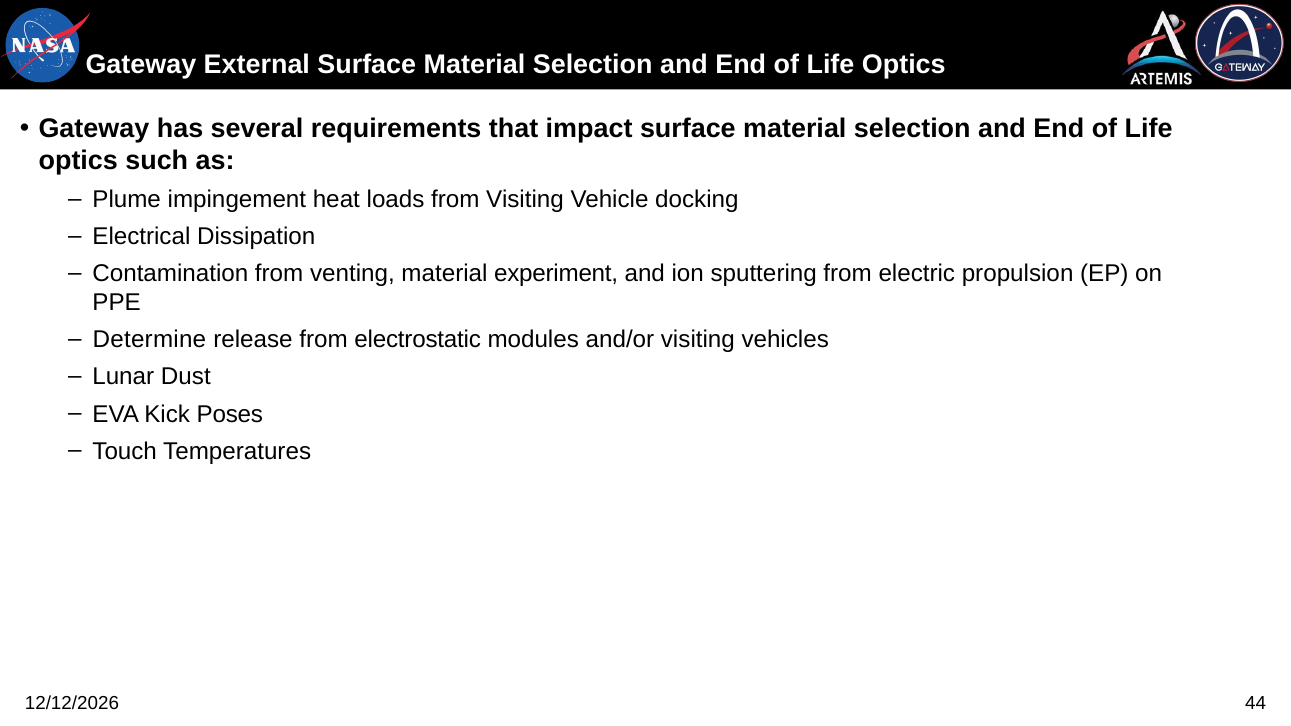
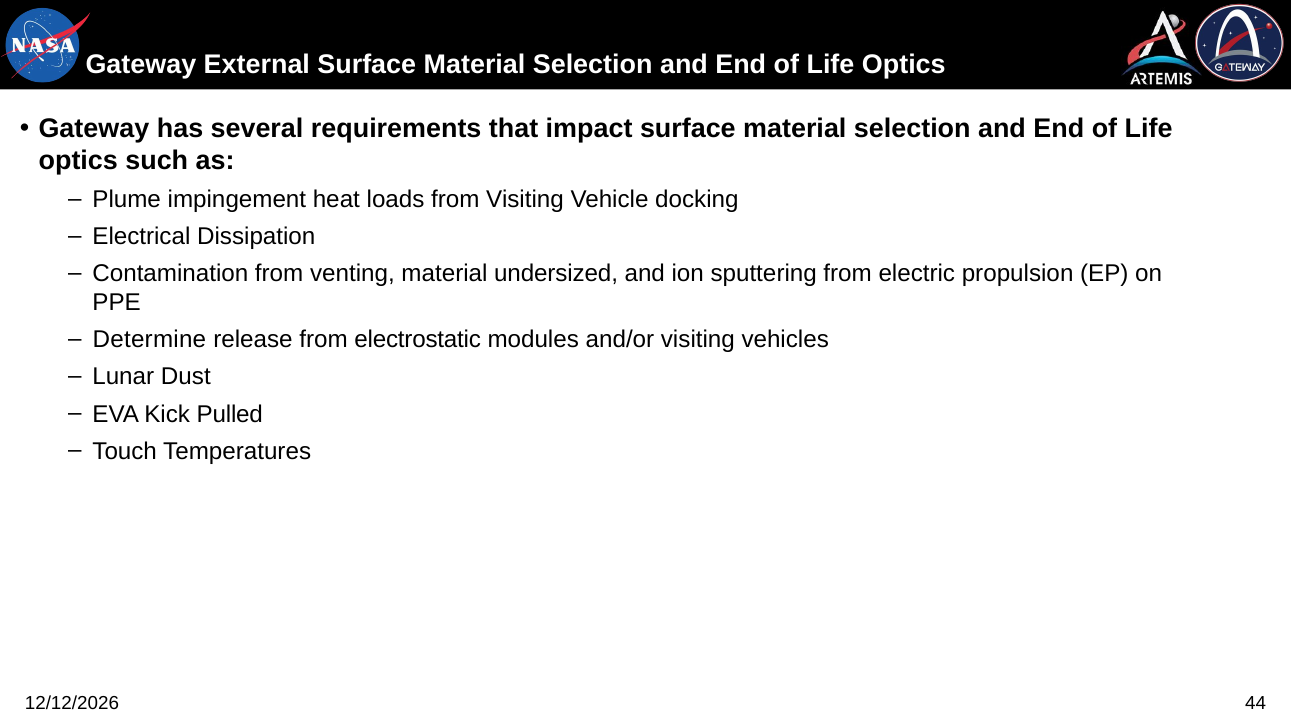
experiment: experiment -> undersized
Poses: Poses -> Pulled
